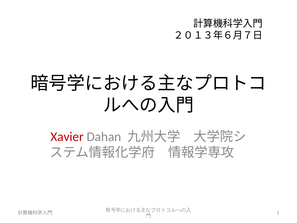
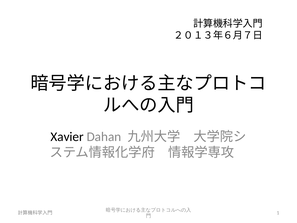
Xavier colour: red -> black
